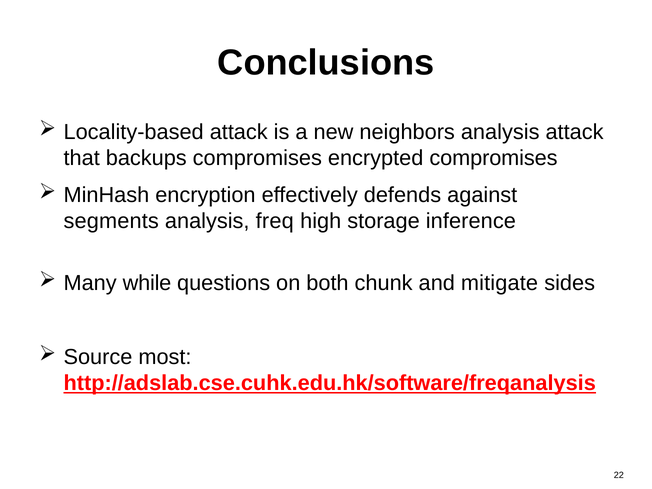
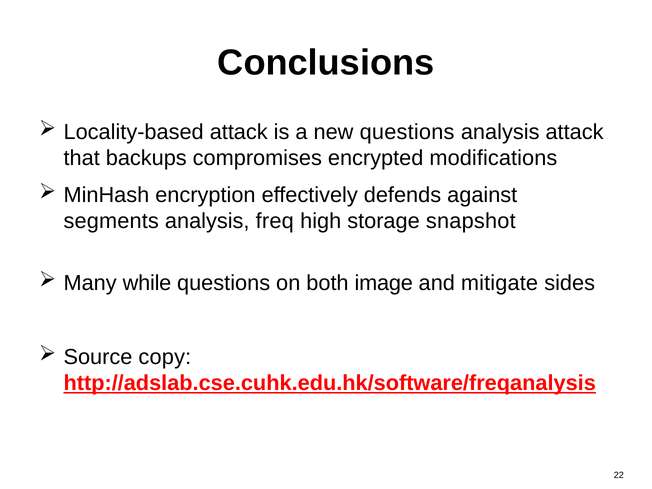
new neighbors: neighbors -> questions
encrypted compromises: compromises -> modifications
inference: inference -> snapshot
chunk: chunk -> image
most: most -> copy
